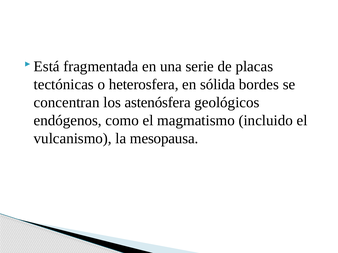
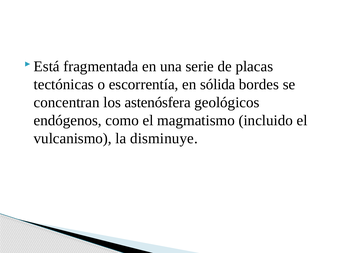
heterosfera: heterosfera -> escorrentía
mesopausa: mesopausa -> disminuye
